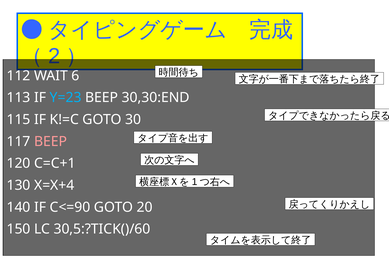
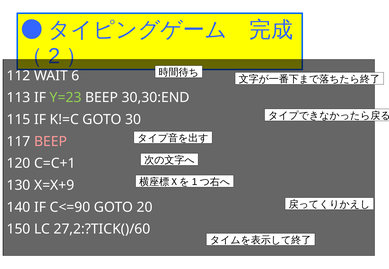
Y=23 colour: light blue -> light green
X=X+4: X=X+4 -> X=X+9
30,5:?TICK()/60: 30,5:?TICK()/60 -> 27,2:?TICK()/60
